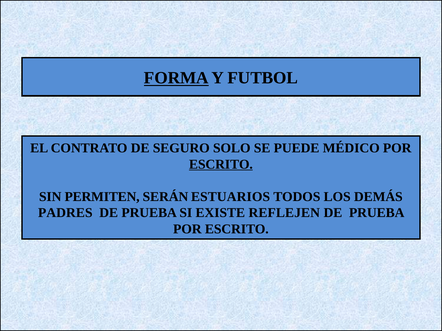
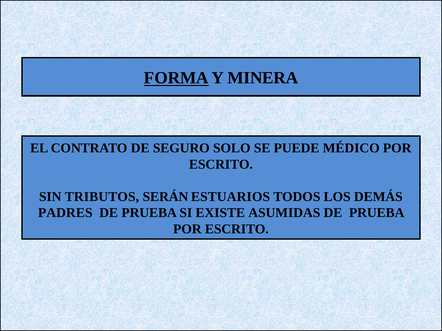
FUTBOL: FUTBOL -> MINERA
ESCRITO at (221, 164) underline: present -> none
PERMITEN: PERMITEN -> TRIBUTOS
REFLEJEN: REFLEJEN -> ASUMIDAS
